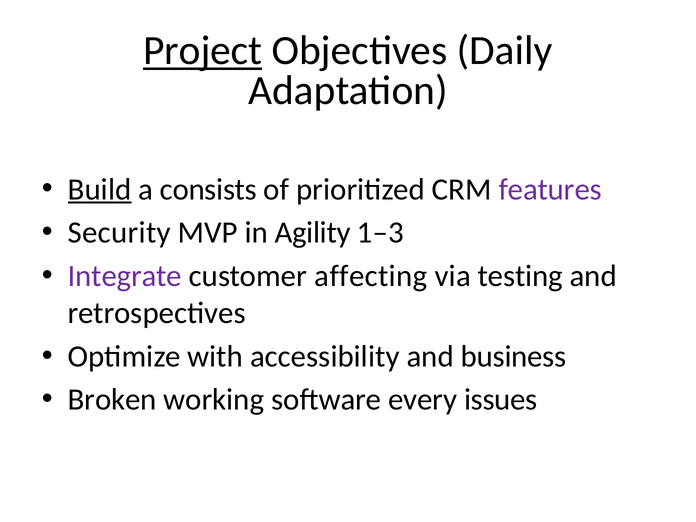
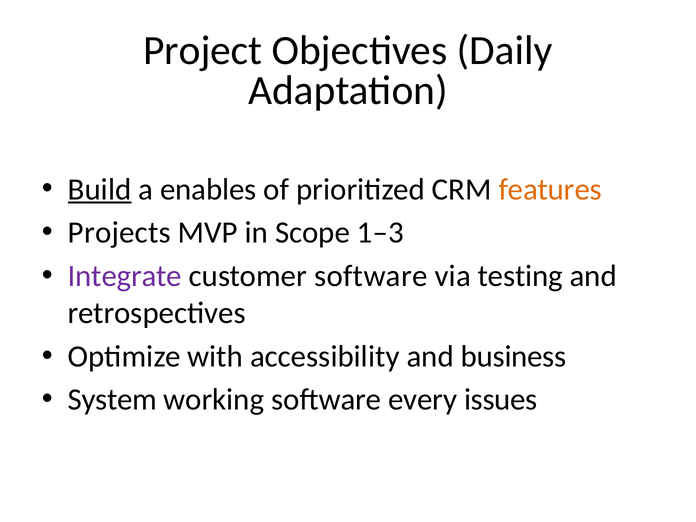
Project underline: present -> none
consists: consists -> enables
features colour: purple -> orange
Security: Security -> Projects
Agility: Agility -> Scope
customer affecting: affecting -> software
Broken: Broken -> System
